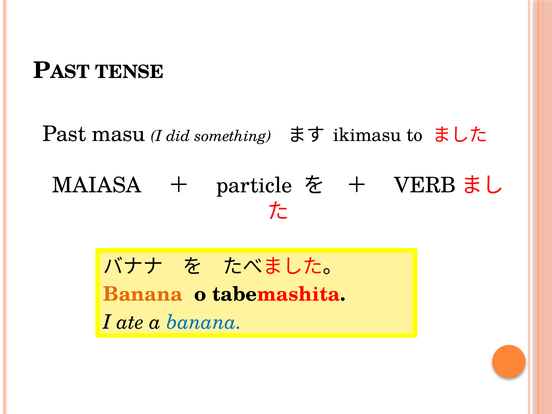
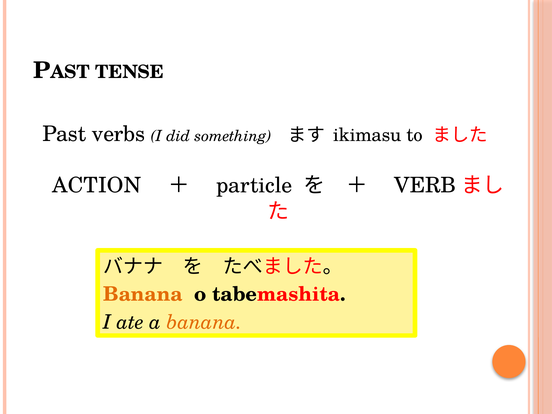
masu: masu -> verbs
MAIASA: MAIASA -> ACTION
banana at (204, 322) colour: blue -> orange
